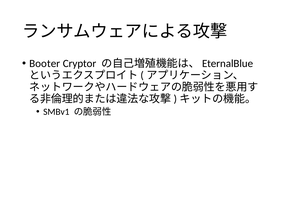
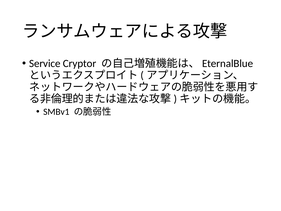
Booter: Booter -> Service
